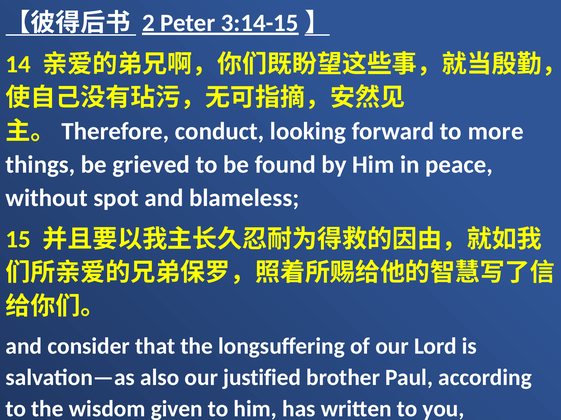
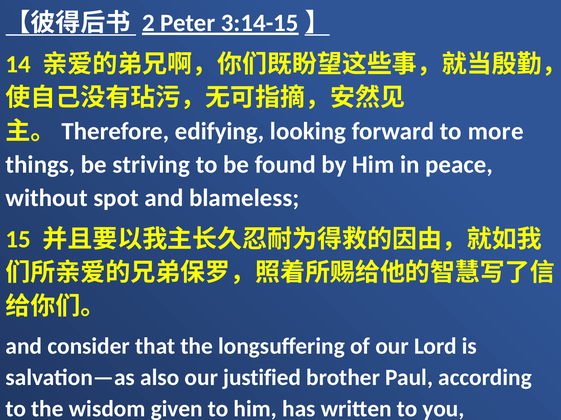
conduct: conduct -> edifying
grieved: grieved -> striving
